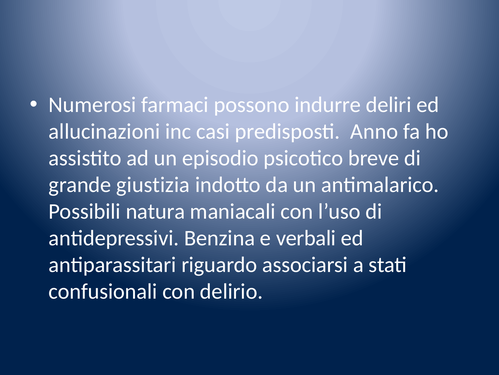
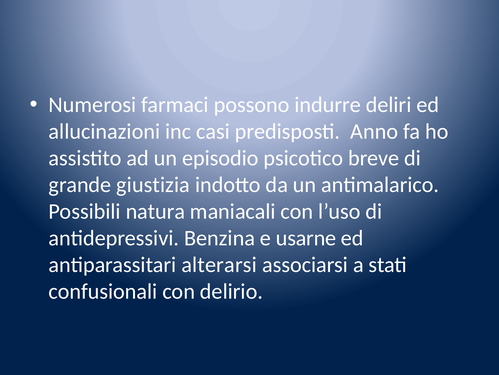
verbali: verbali -> usarne
riguardo: riguardo -> alterarsi
